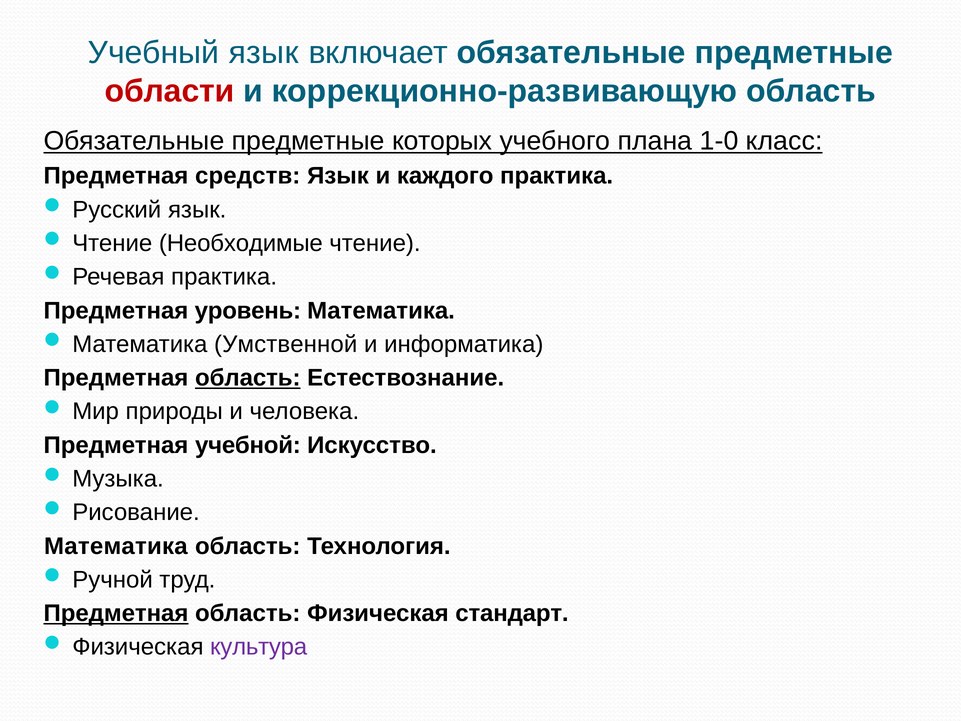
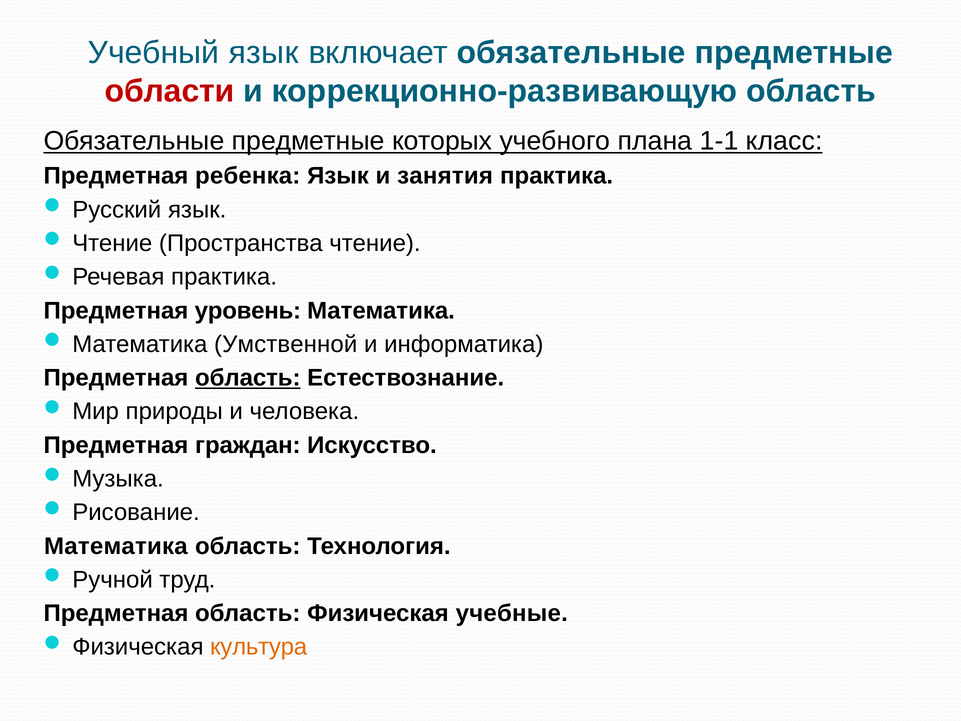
1-0: 1-0 -> 1-1
средств: средств -> ребенка
каждого: каждого -> занятия
Необходимые: Необходимые -> Пространства
учебной: учебной -> граждан
Предметная at (116, 613) underline: present -> none
стандарт: стандарт -> учебные
культура colour: purple -> orange
